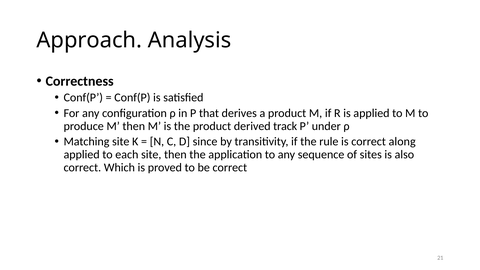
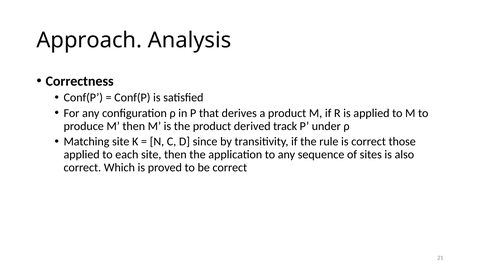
along: along -> those
